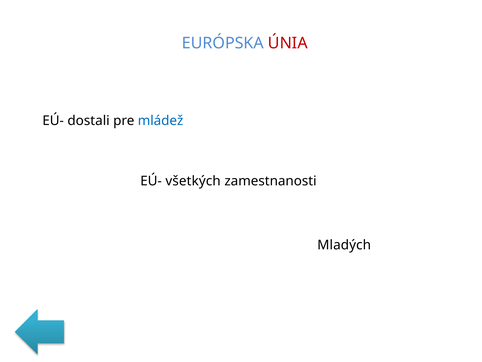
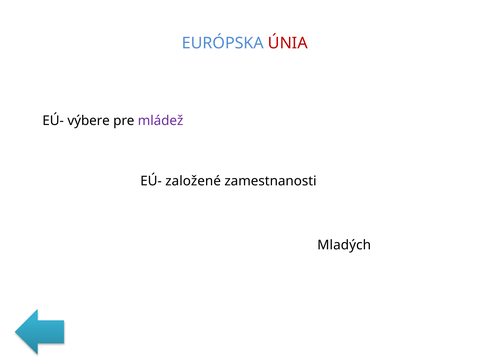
dostali: dostali -> výbere
mládež colour: blue -> purple
všetkých: všetkých -> založené
